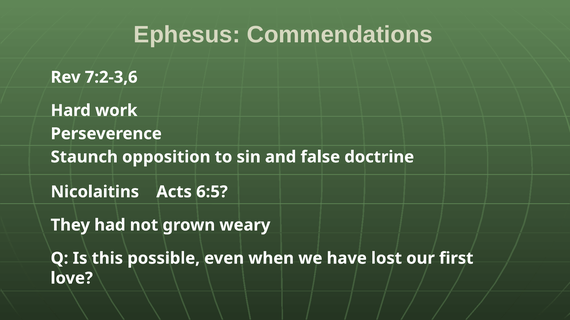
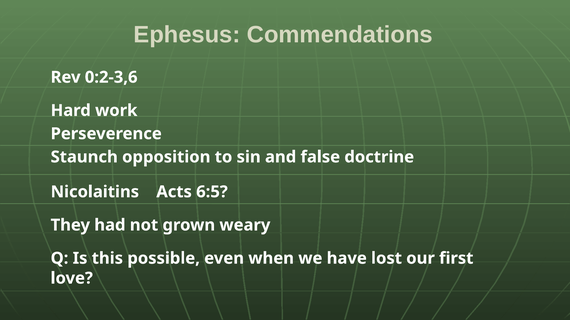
7:2-3,6: 7:2-3,6 -> 0:2-3,6
